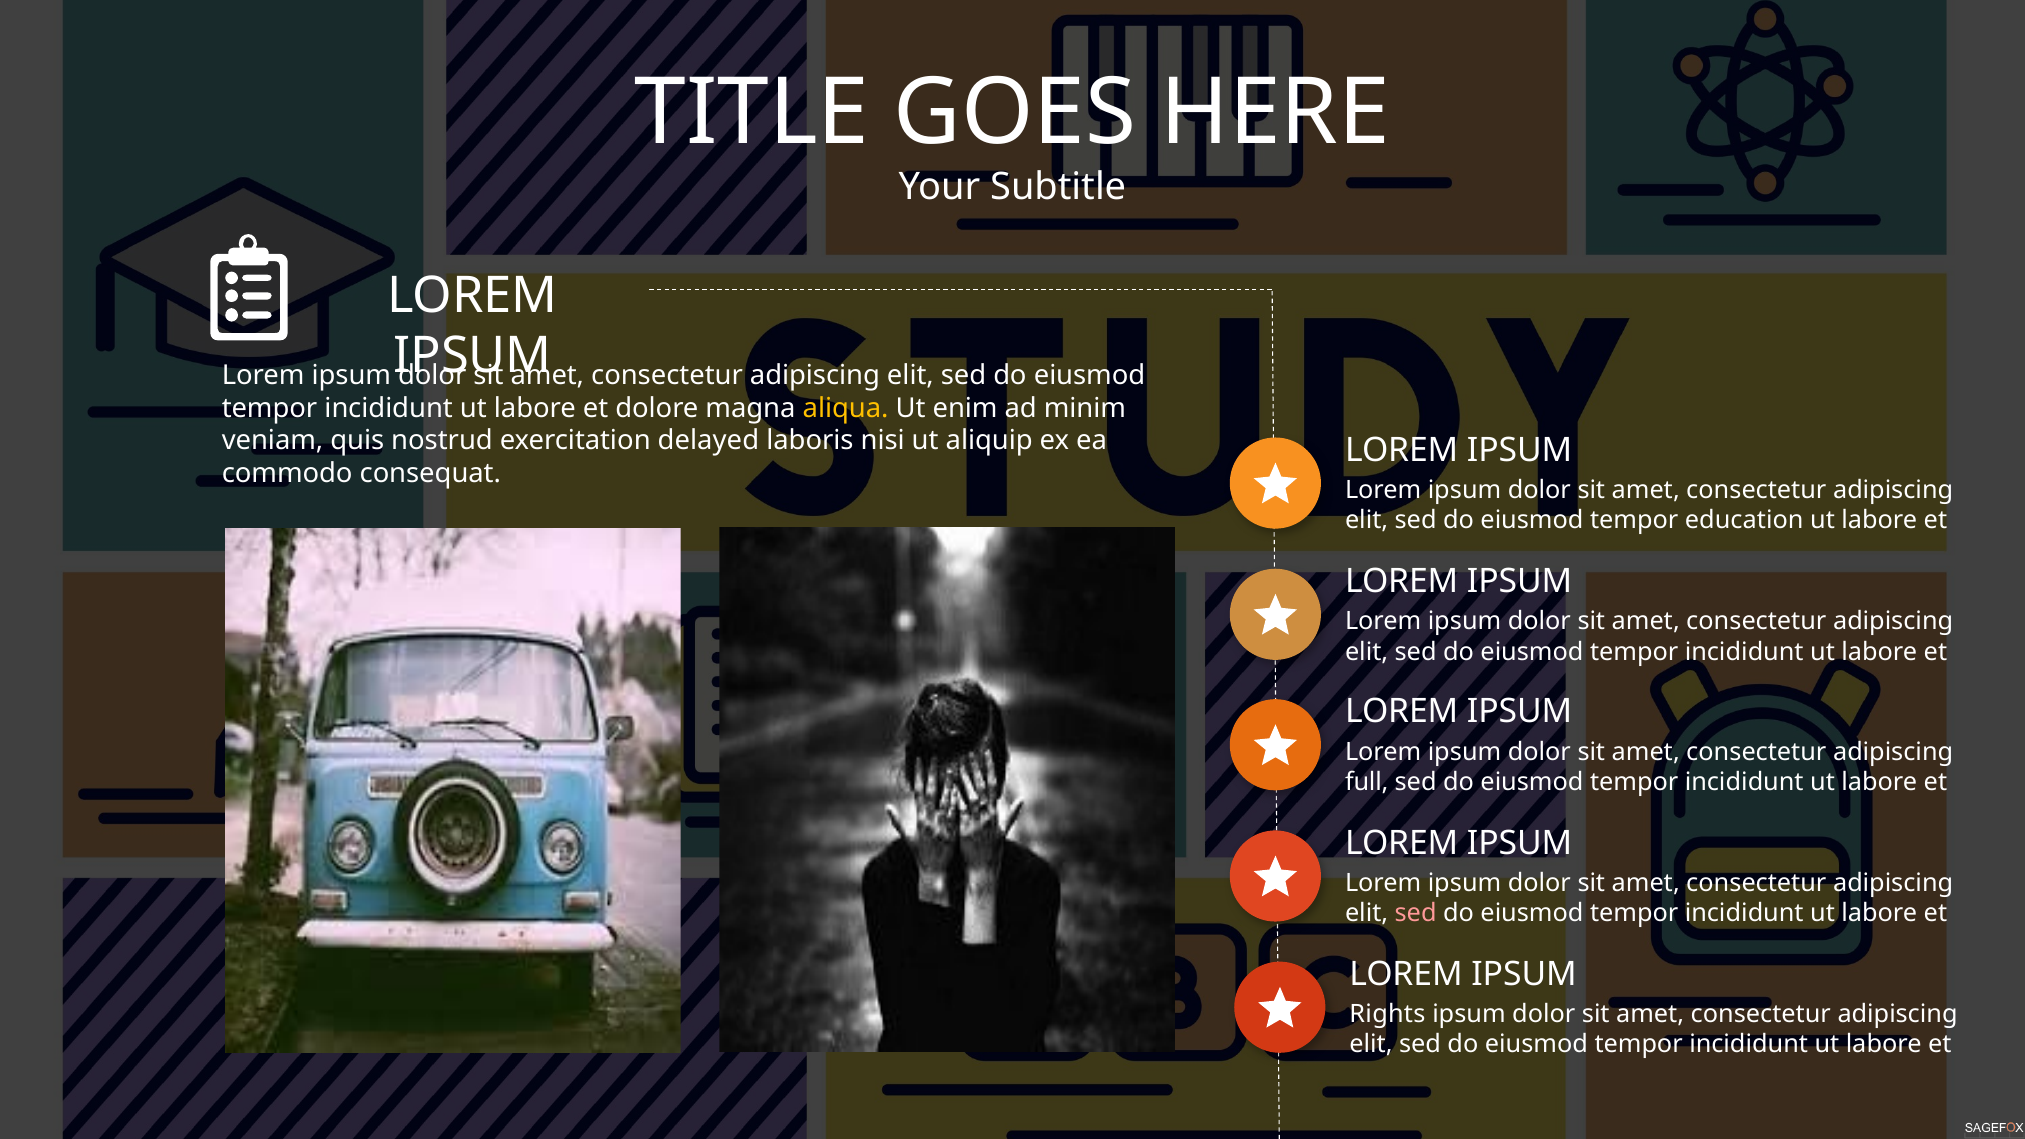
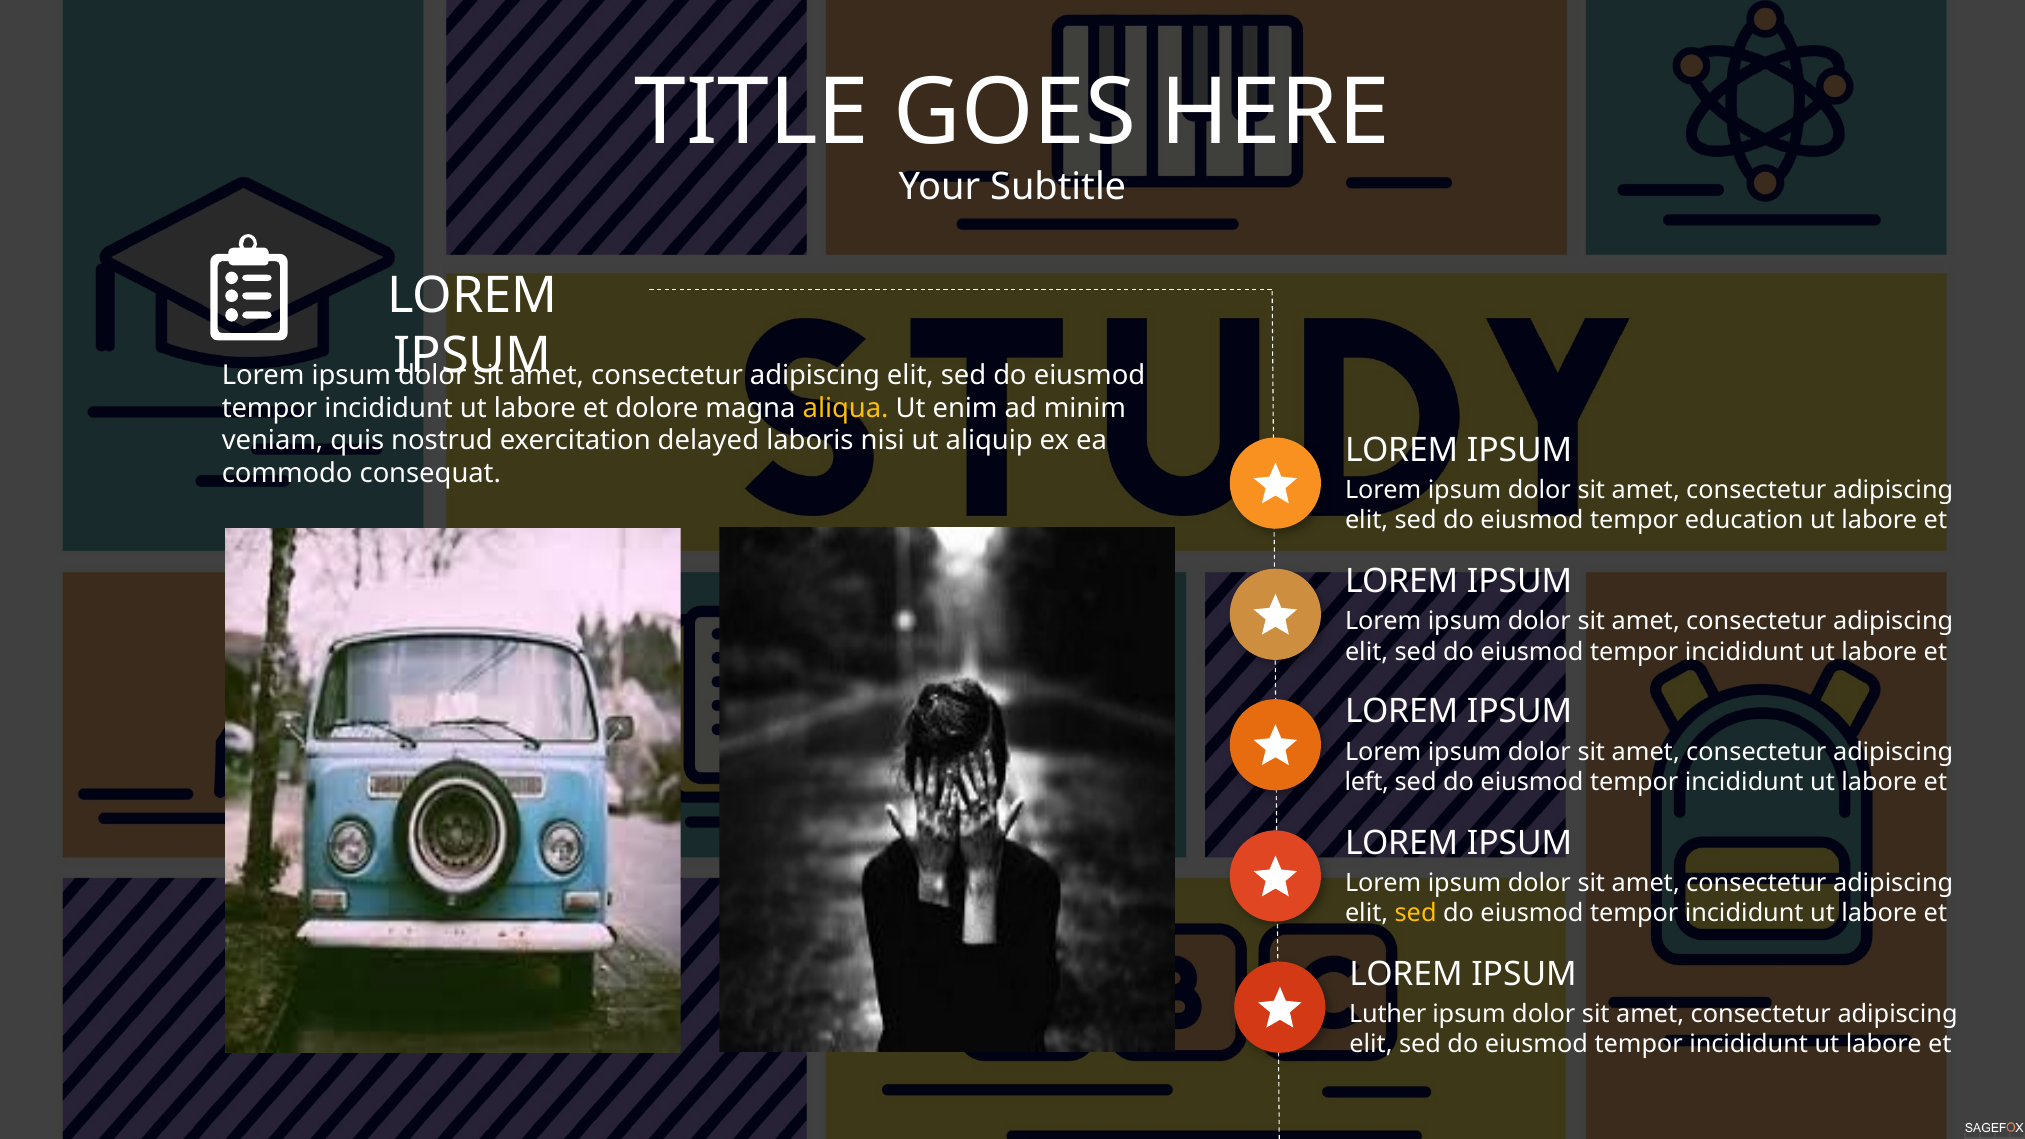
full: full -> left
sed at (1416, 913) colour: pink -> yellow
Rights: Rights -> Luther
